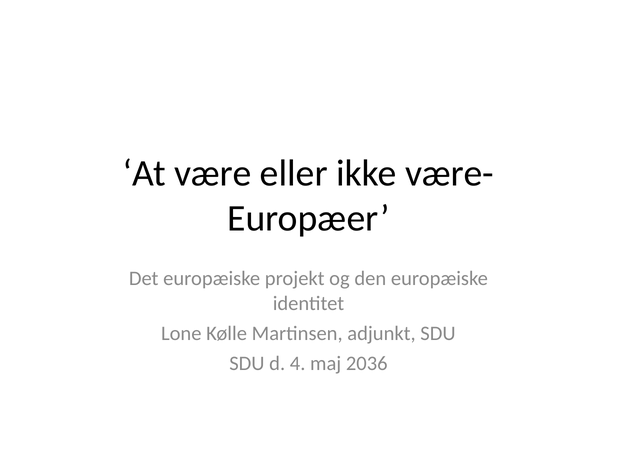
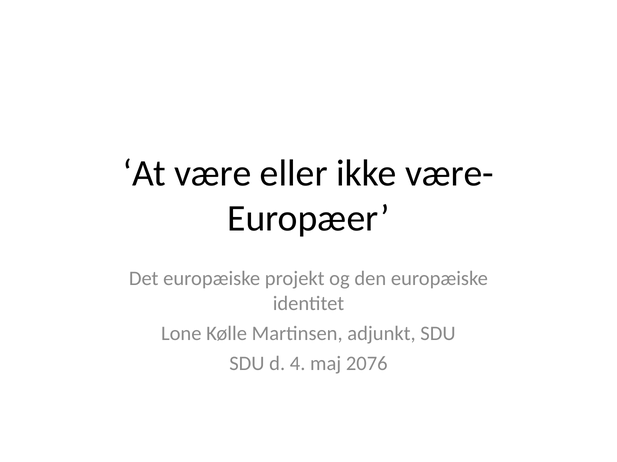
2036: 2036 -> 2076
